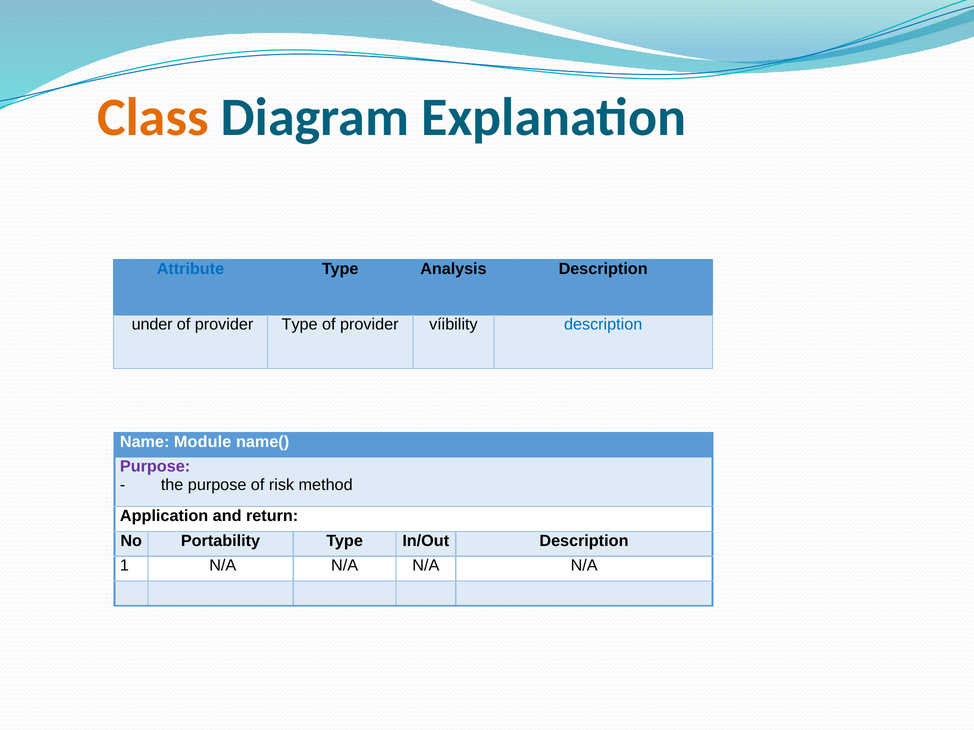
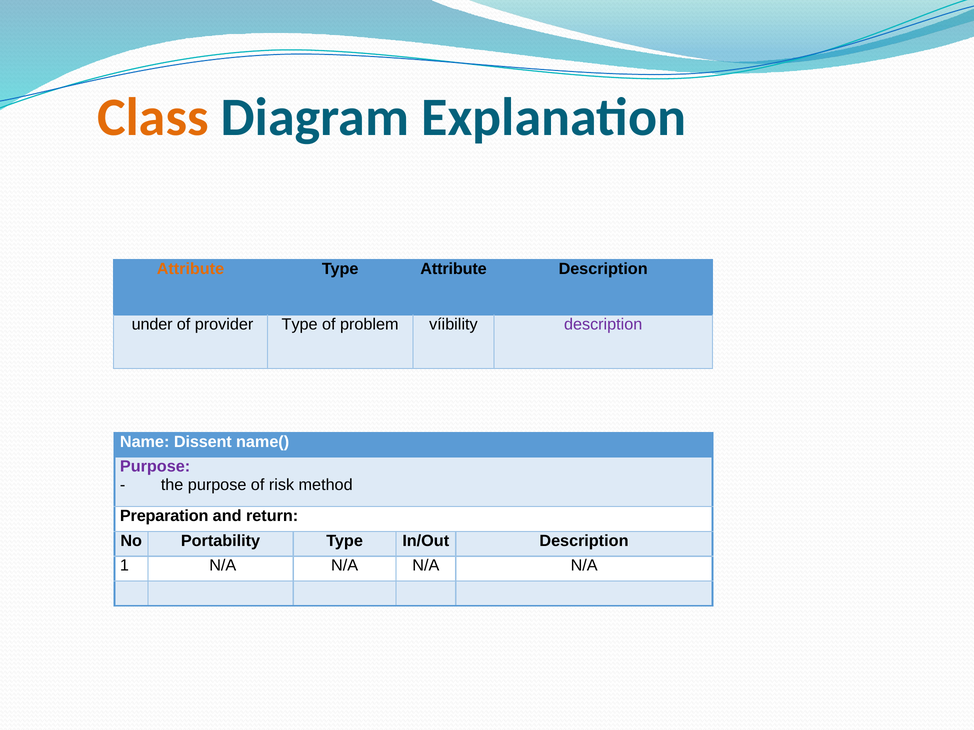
Attribute at (190, 269) colour: blue -> orange
Type Analysis: Analysis -> Attribute
Type of provider: provider -> problem
description at (603, 325) colour: blue -> purple
Module: Module -> Dissent
Application: Application -> Preparation
